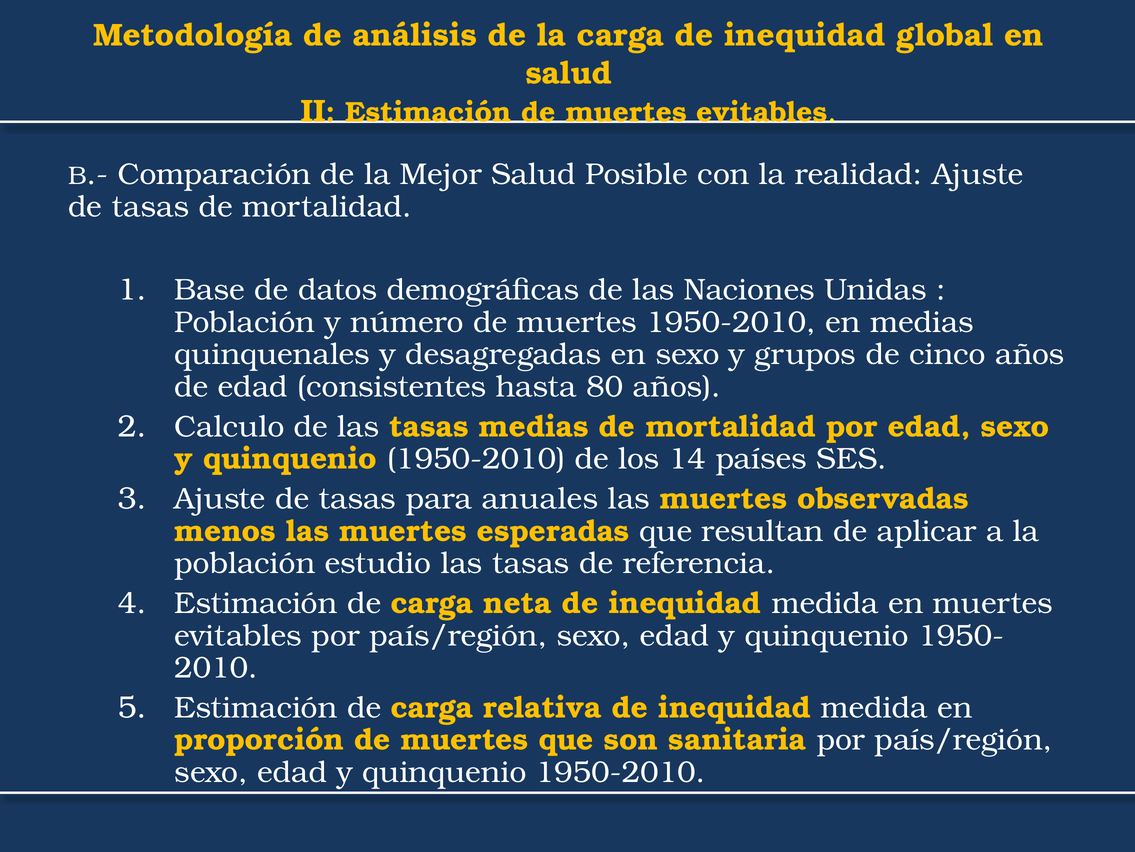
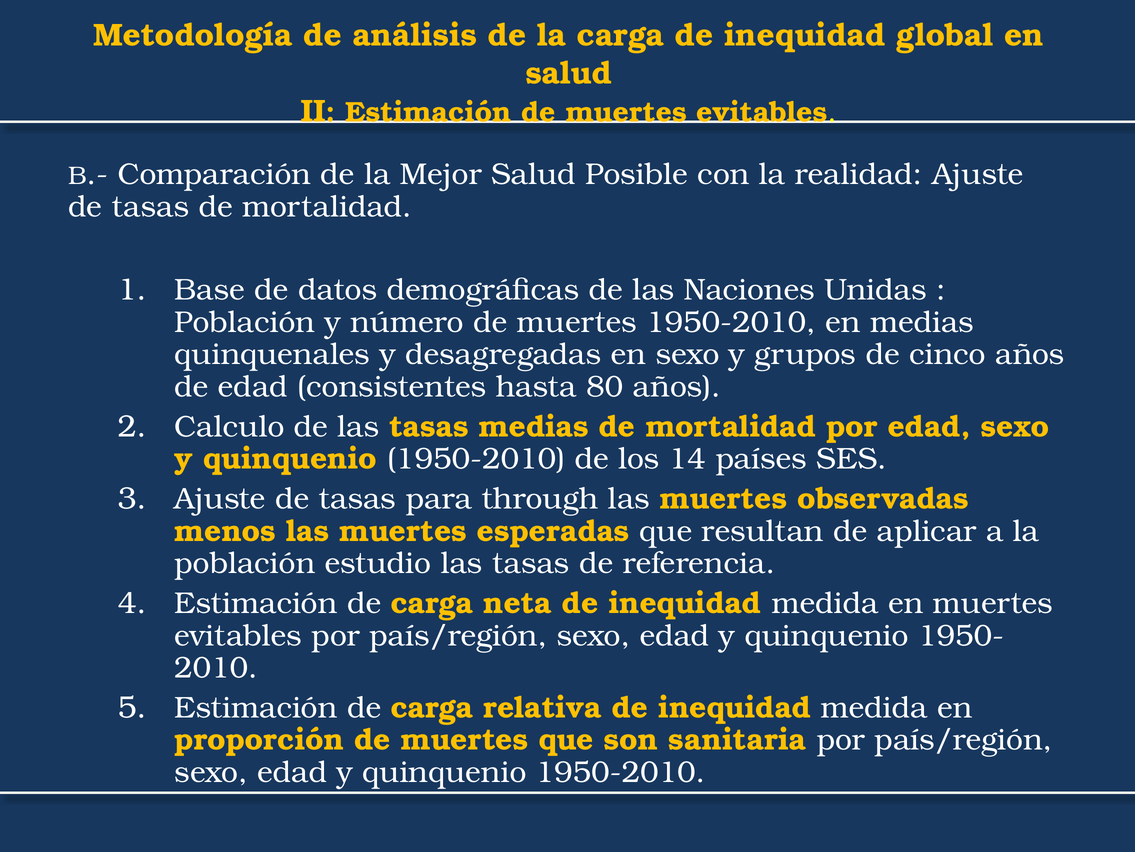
anuales: anuales -> through
